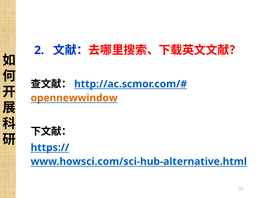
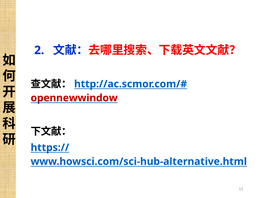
opennewwindow colour: orange -> red
